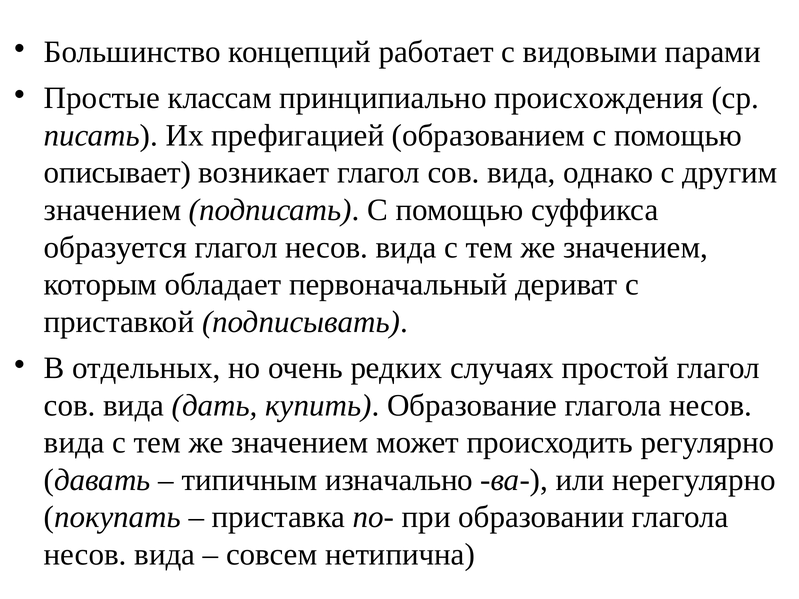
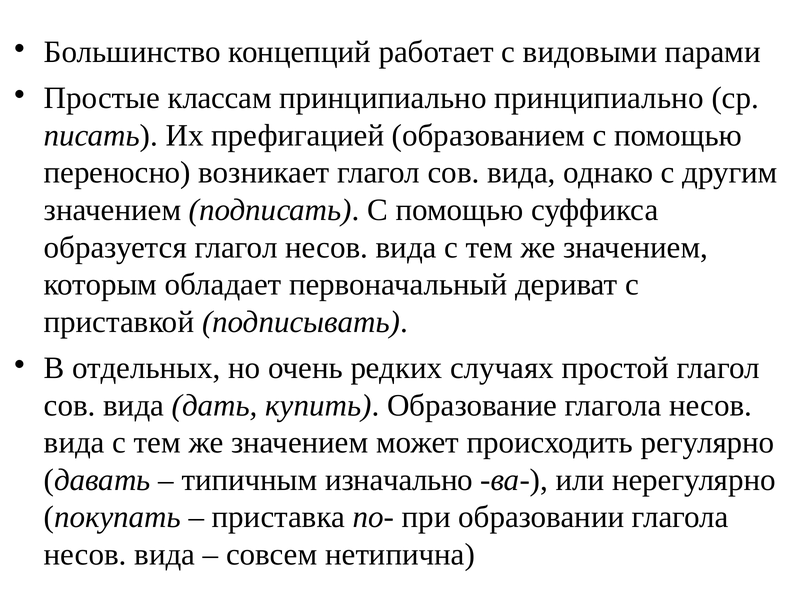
принципиально происхождения: происхождения -> принципиально
описывает: описывает -> переносно
